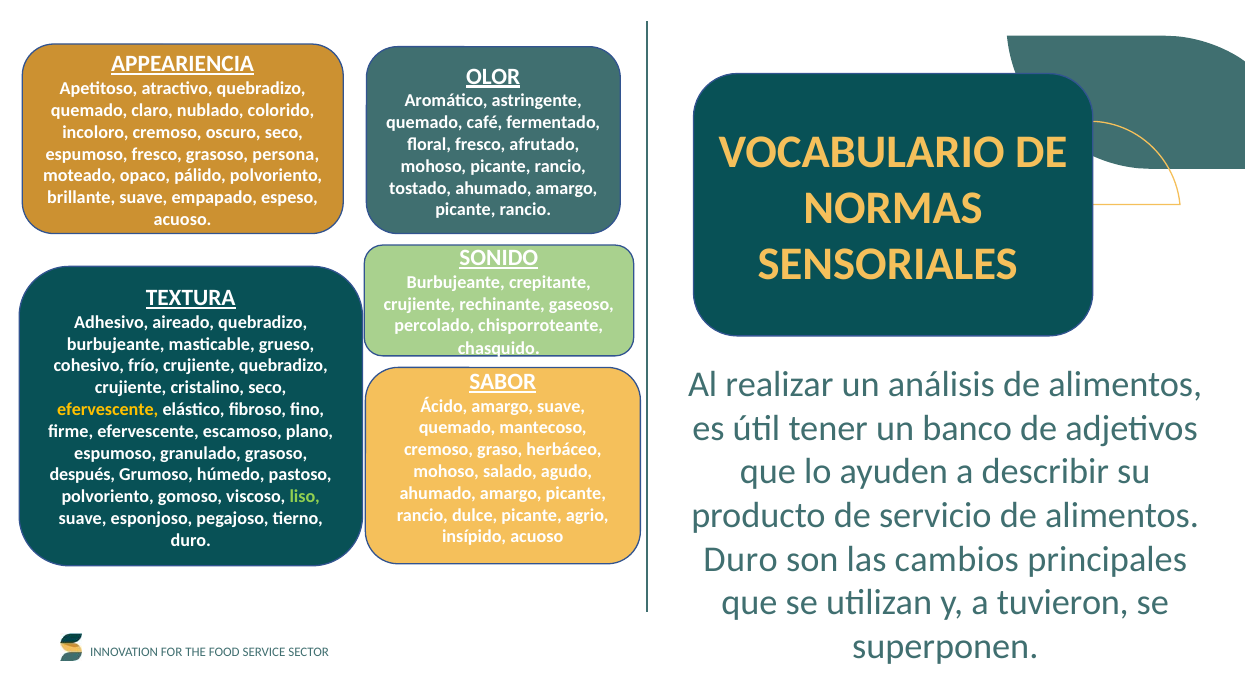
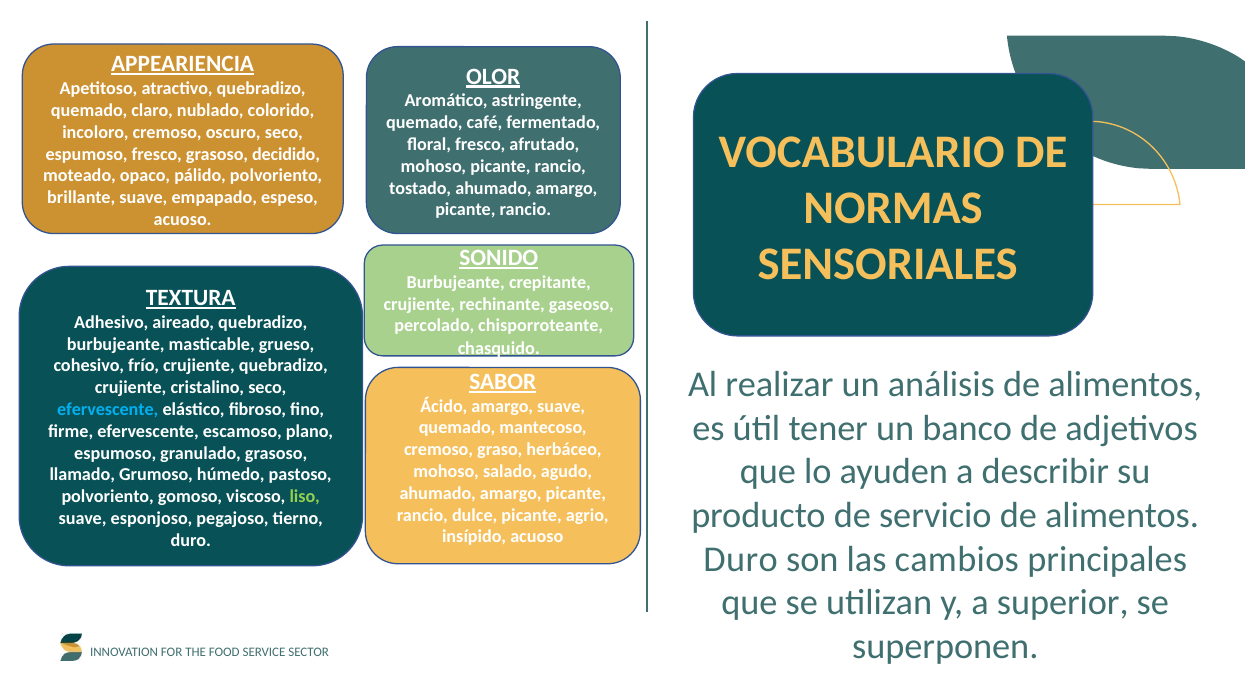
persona: persona -> decidido
efervescente at (108, 410) colour: yellow -> light blue
después: después -> llamado
tuvieron: tuvieron -> superior
